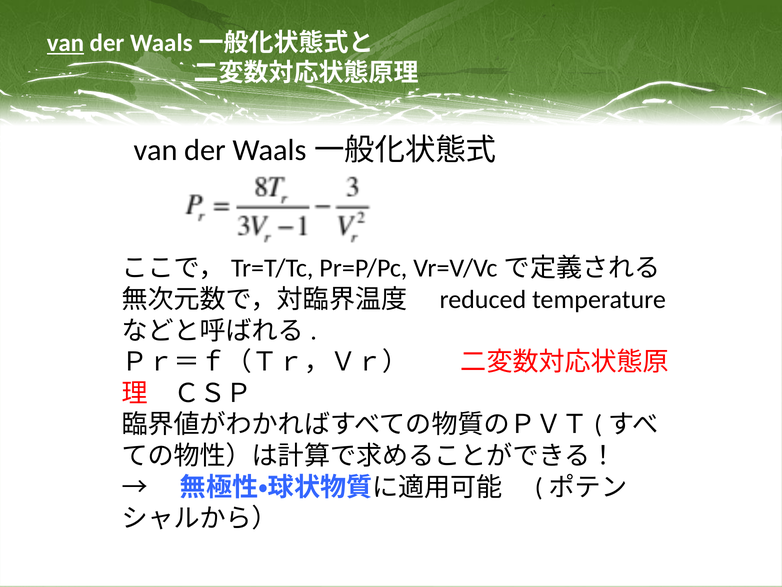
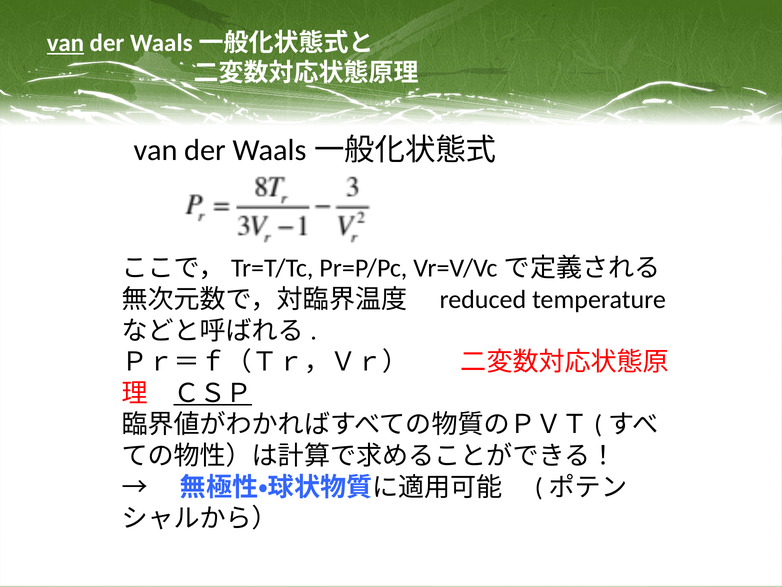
ＣＳＰ underline: none -> present
